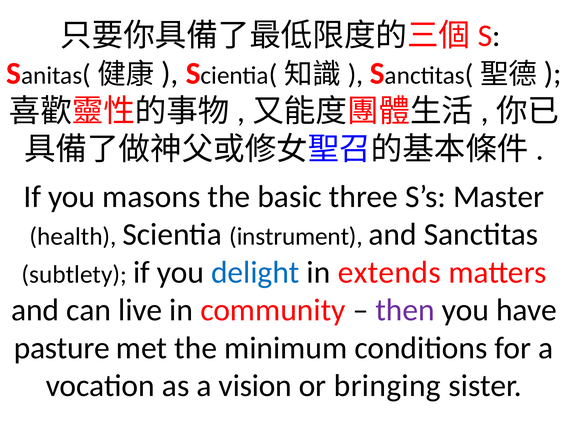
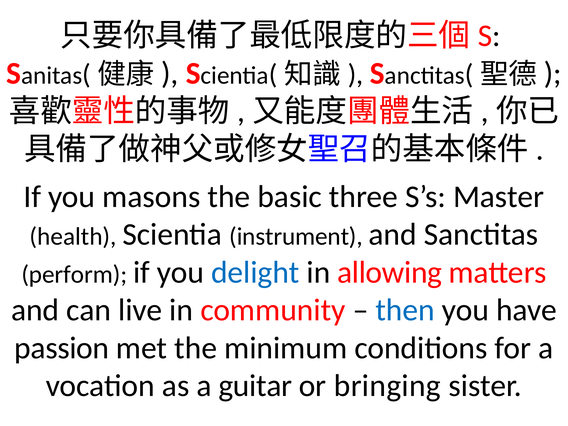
subtlety: subtlety -> perform
extends: extends -> allowing
then colour: purple -> blue
pasture: pasture -> passion
vision: vision -> guitar
